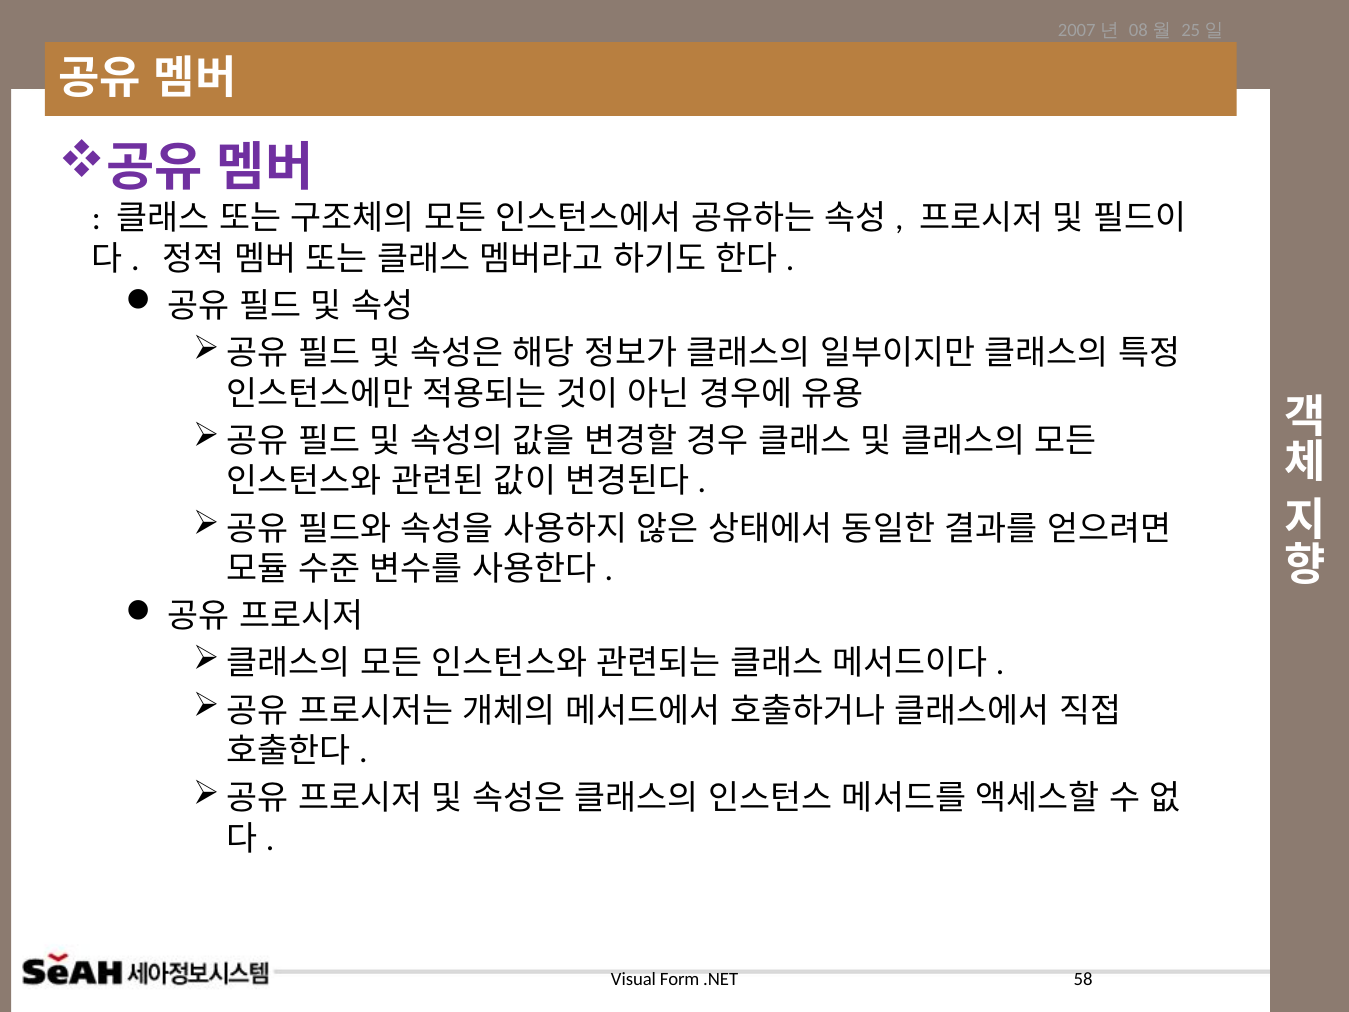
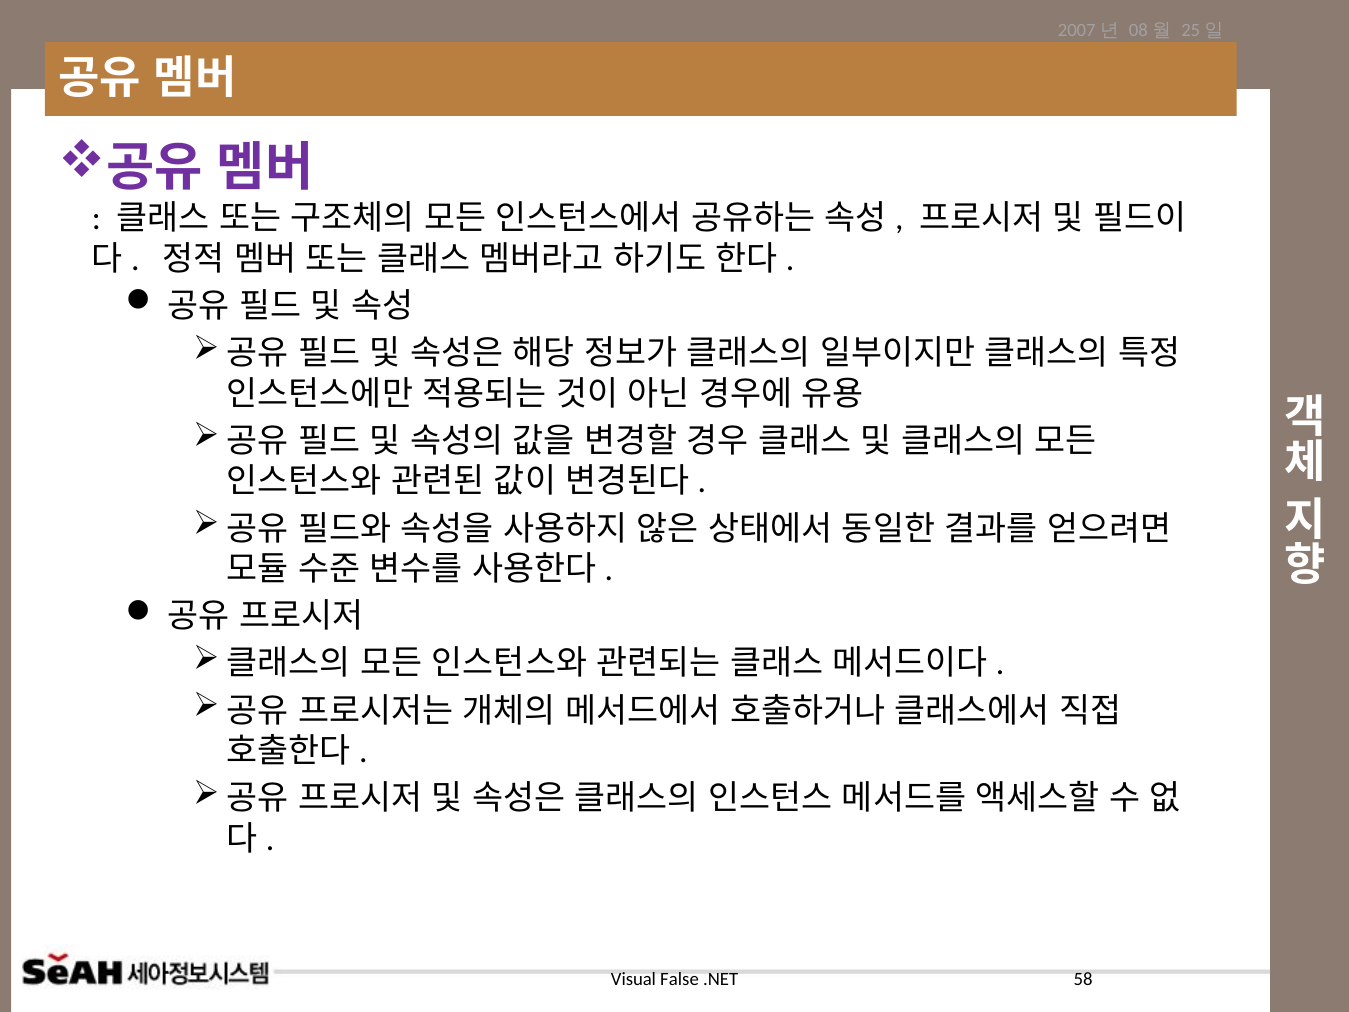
Form: Form -> False
